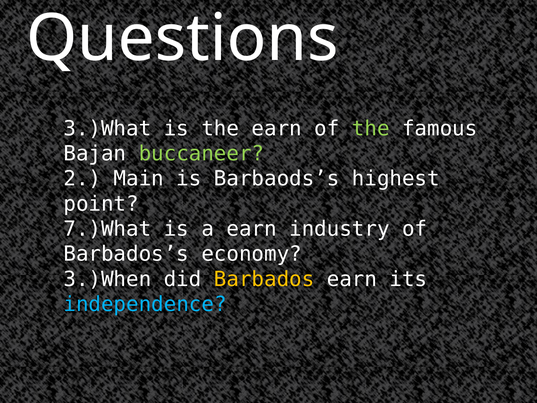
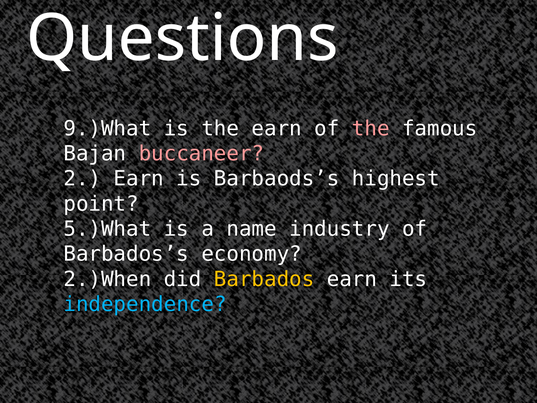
3.)What: 3.)What -> 9.)What
the at (371, 128) colour: light green -> pink
buccaneer colour: light green -> pink
2 Main: Main -> Earn
7.)What: 7.)What -> 5.)What
a earn: earn -> name
3.)When: 3.)When -> 2.)When
